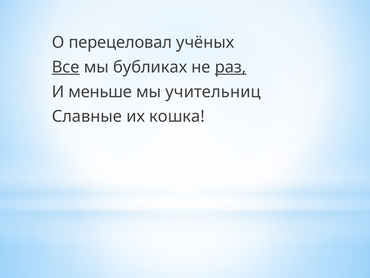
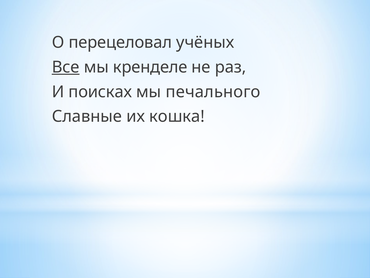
бубликах: бубликах -> кренделе
раз underline: present -> none
меньше: меньше -> поисках
учительниц: учительниц -> печального
